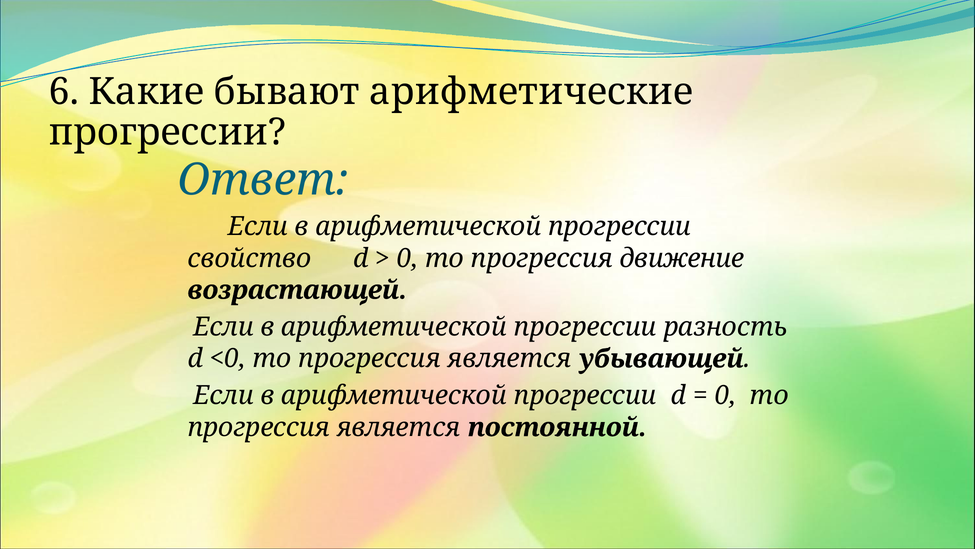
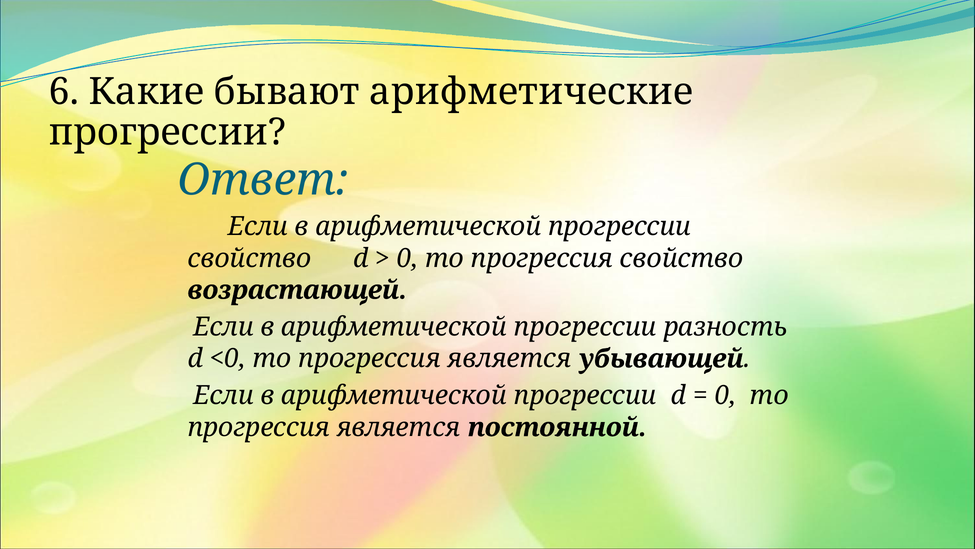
прогрессия движение: движение -> свойство
